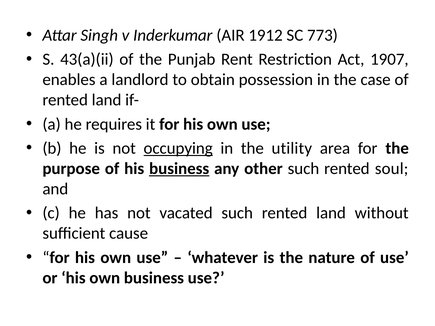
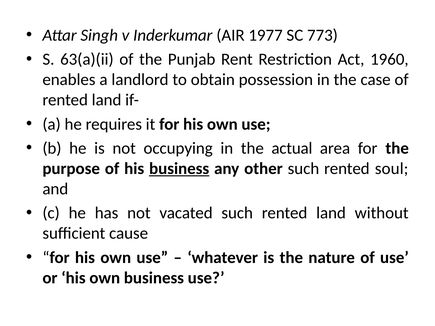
1912: 1912 -> 1977
43(a)(ii: 43(a)(ii -> 63(a)(ii
1907: 1907 -> 1960
occupying underline: present -> none
utility: utility -> actual
